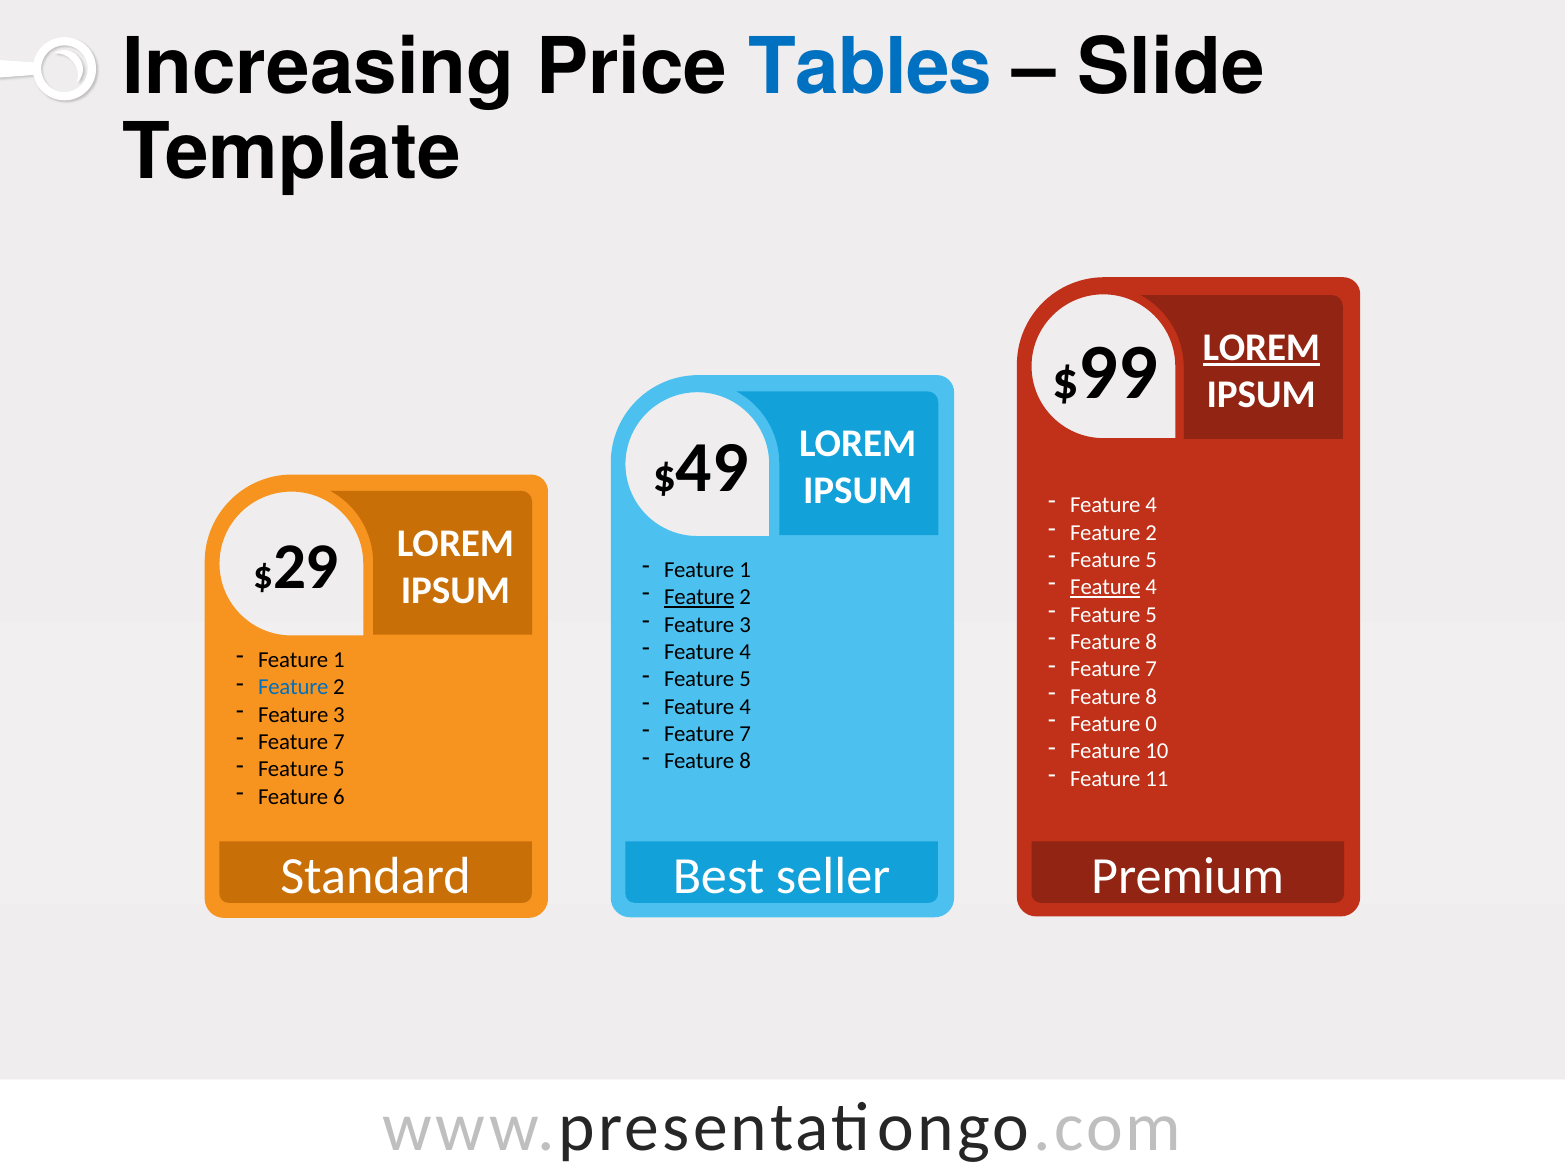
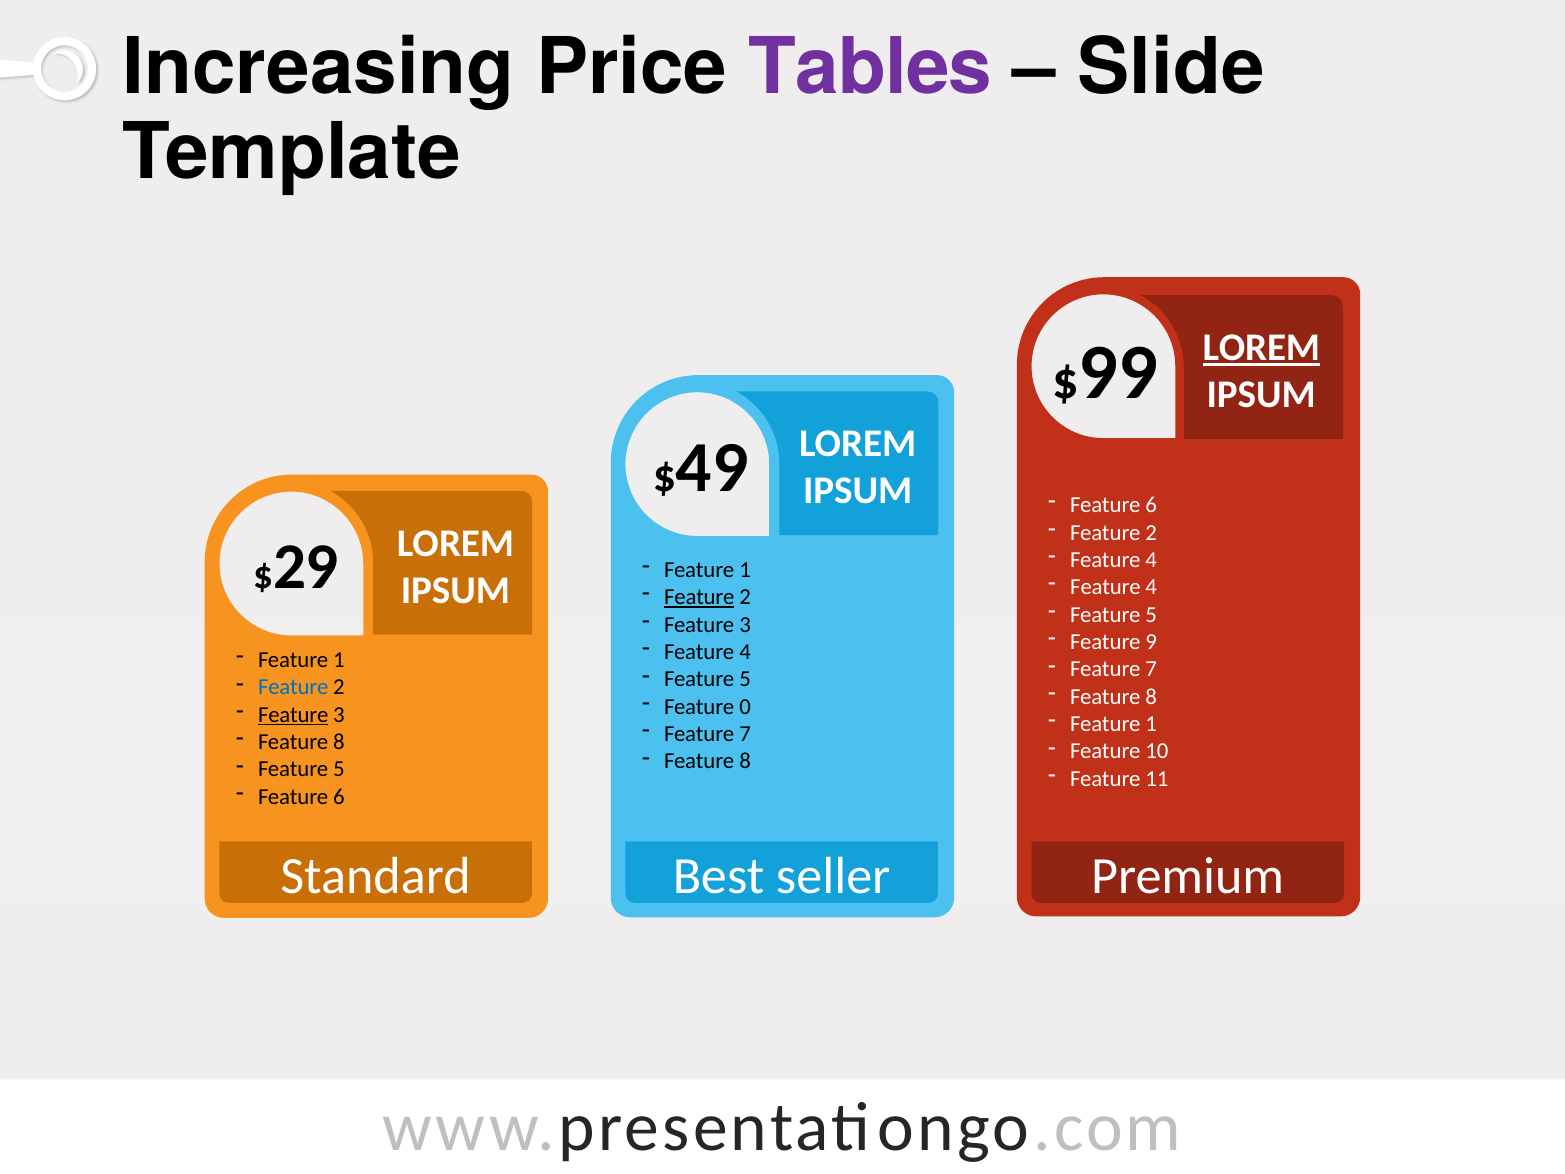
Tables colour: blue -> purple
4 at (1151, 505): 4 -> 6
5 at (1151, 560): 5 -> 4
Feature at (1105, 587) underline: present -> none
8 at (1151, 642): 8 -> 9
4 at (745, 707): 4 -> 0
Feature at (293, 715) underline: none -> present
0 at (1151, 724): 0 -> 1
7 at (339, 742): 7 -> 8
